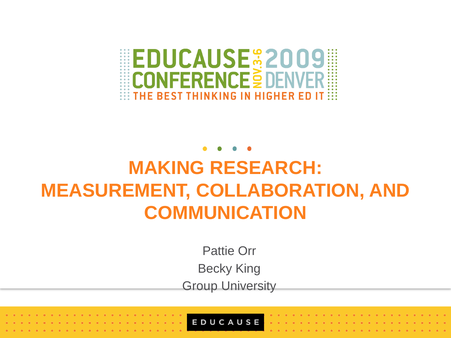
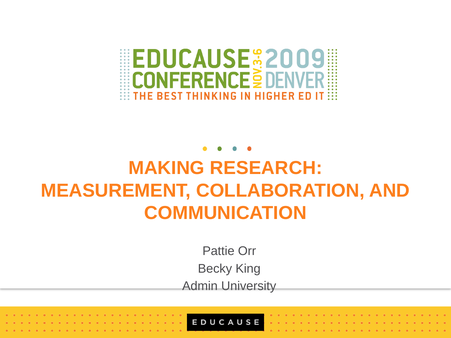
Group: Group -> Admin
